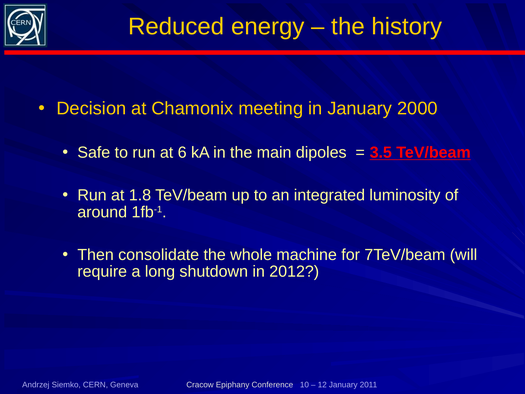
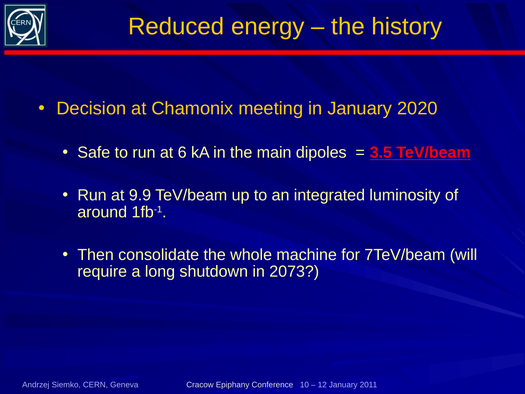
2000: 2000 -> 2020
1.8: 1.8 -> 9.9
2012: 2012 -> 2073
